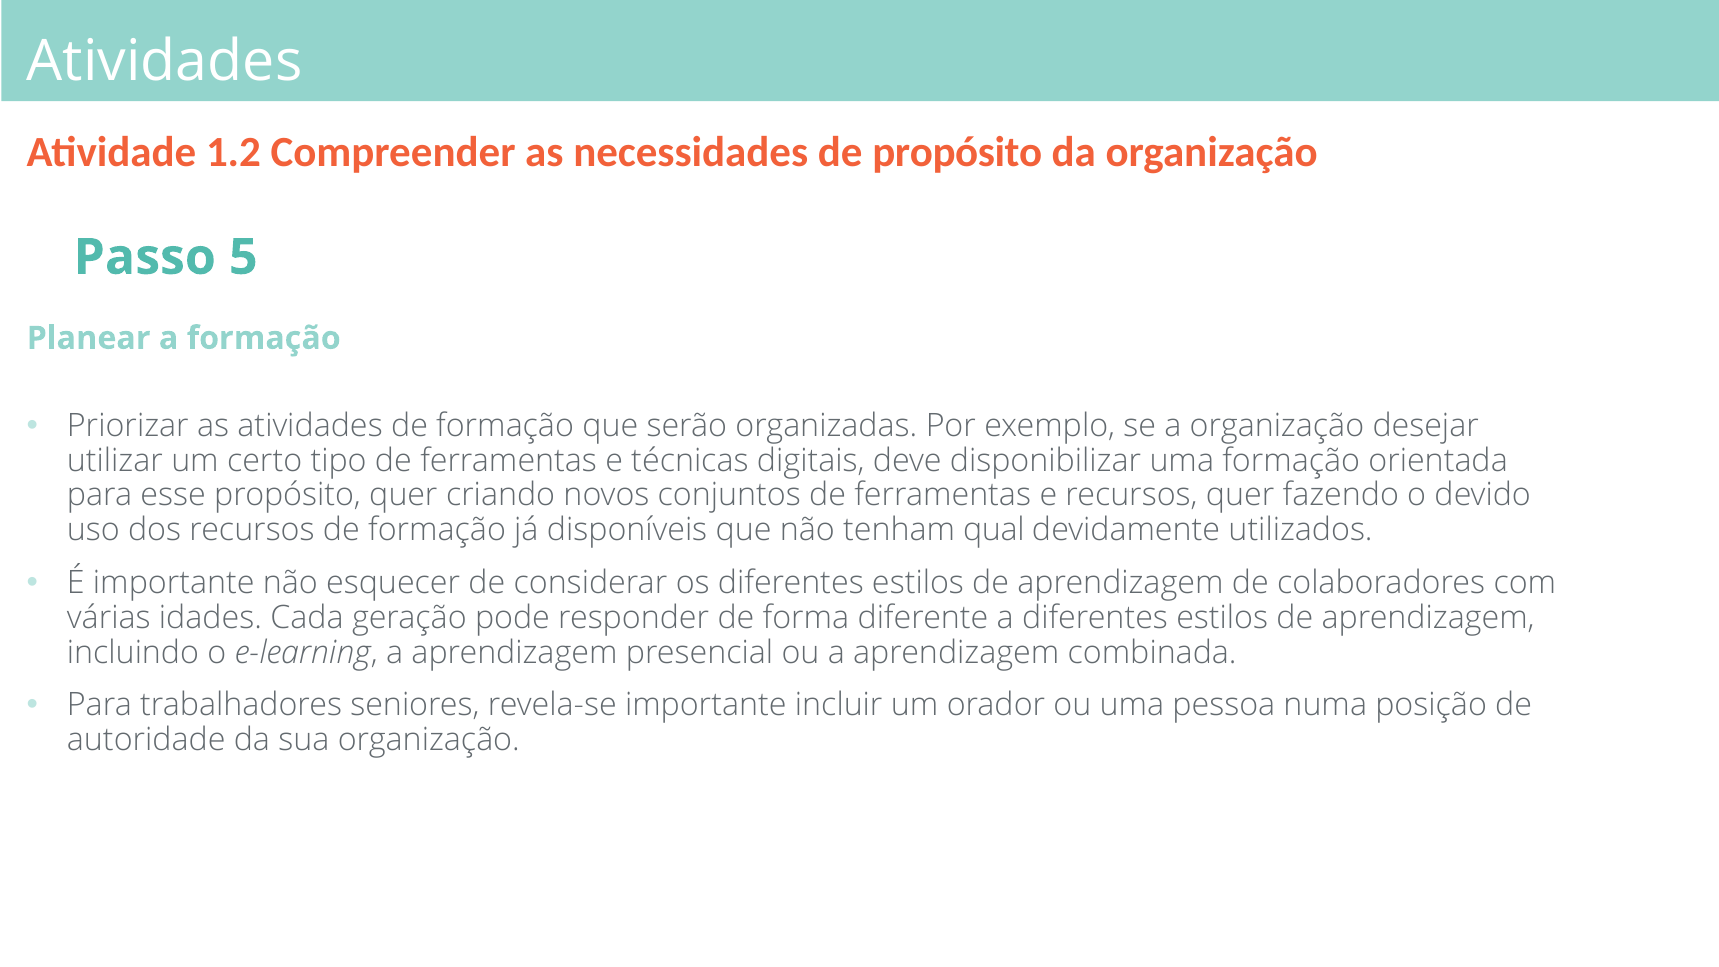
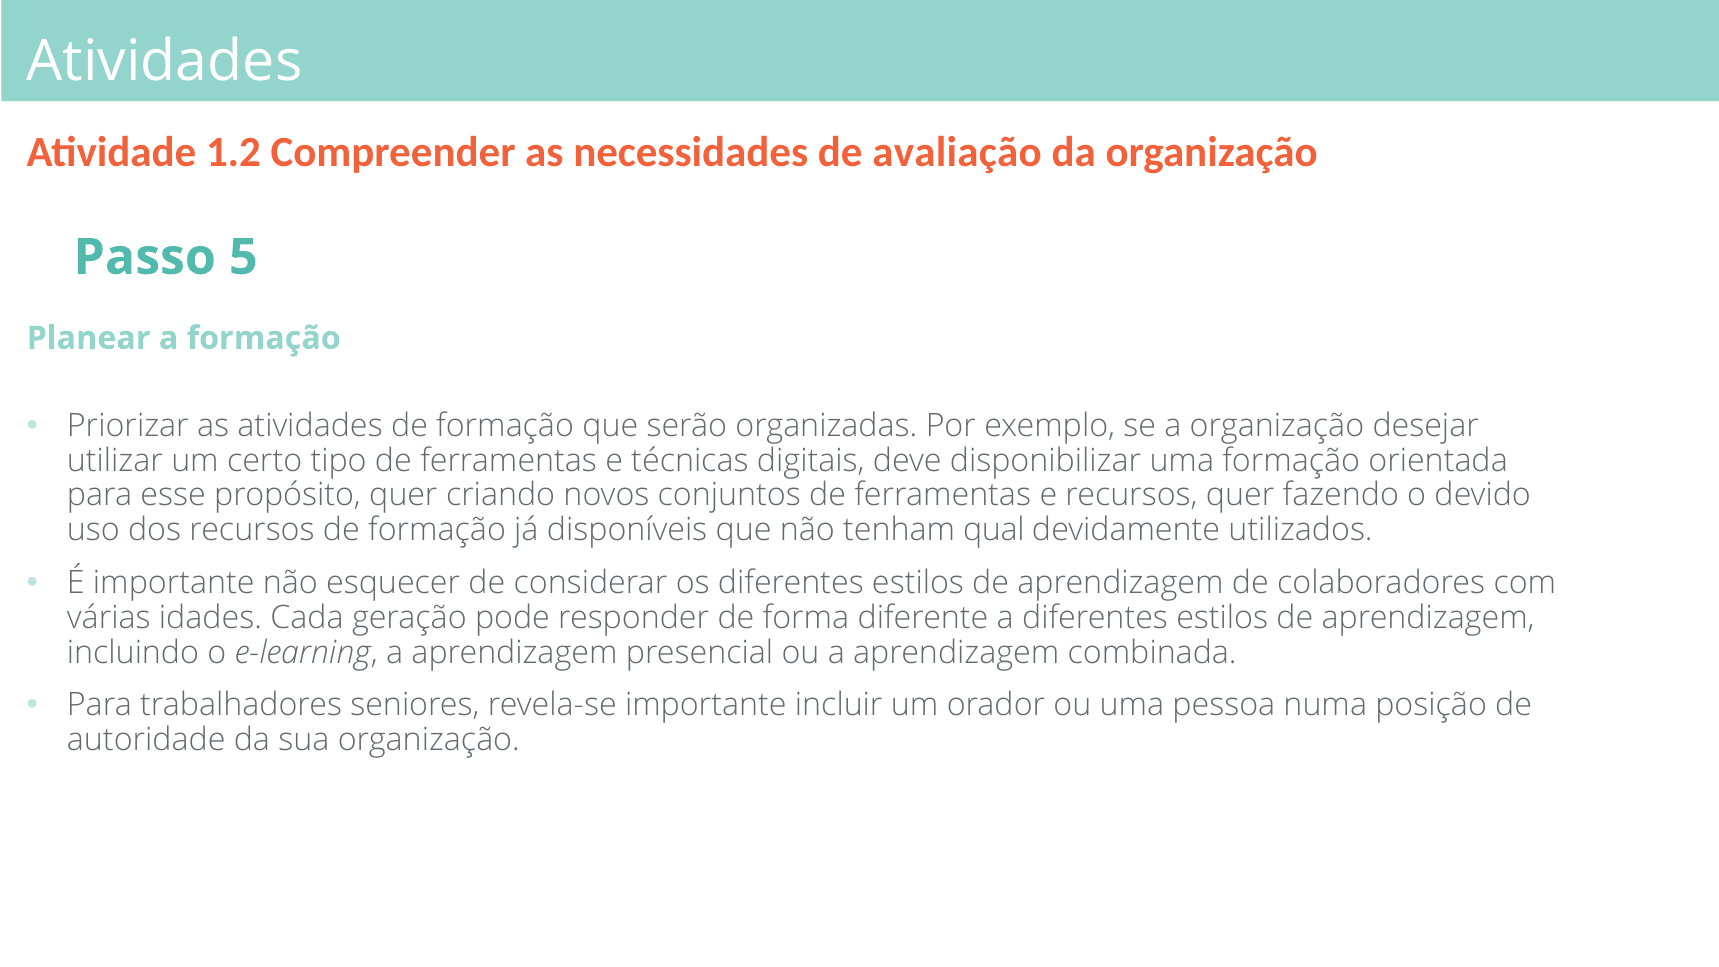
de propósito: propósito -> avaliação
